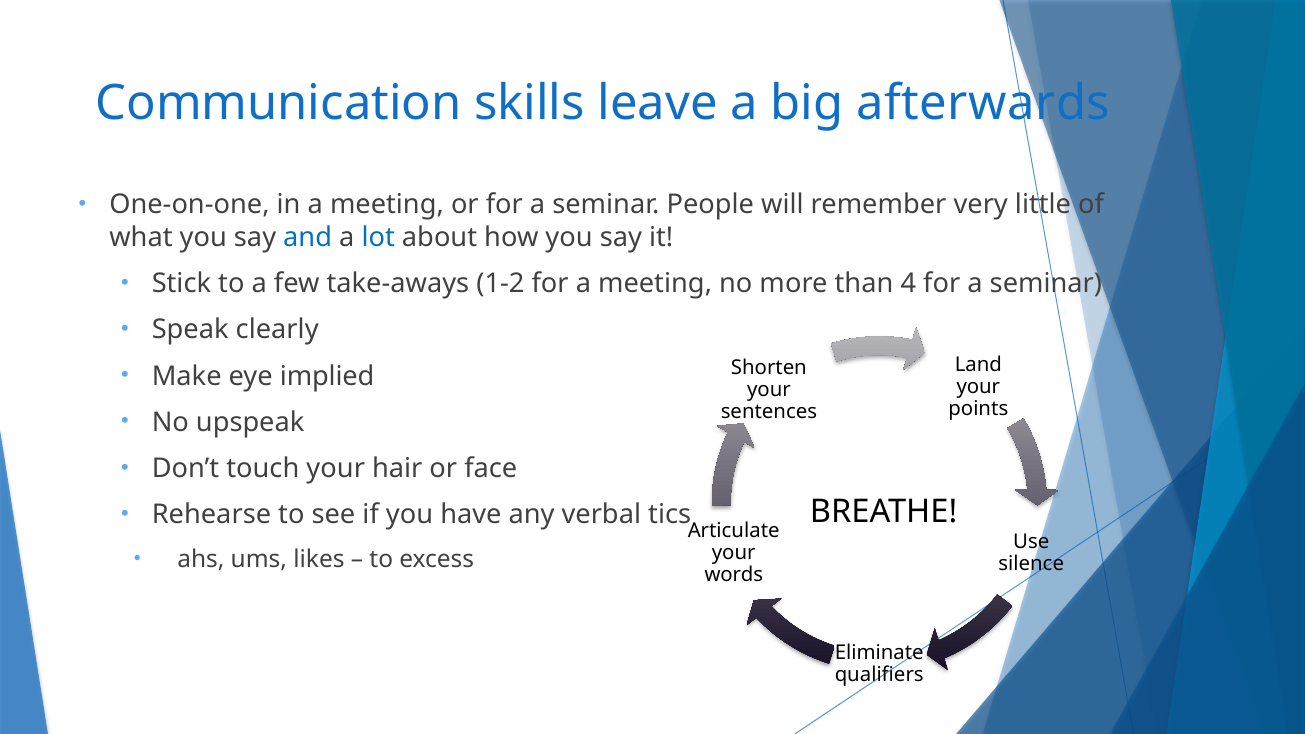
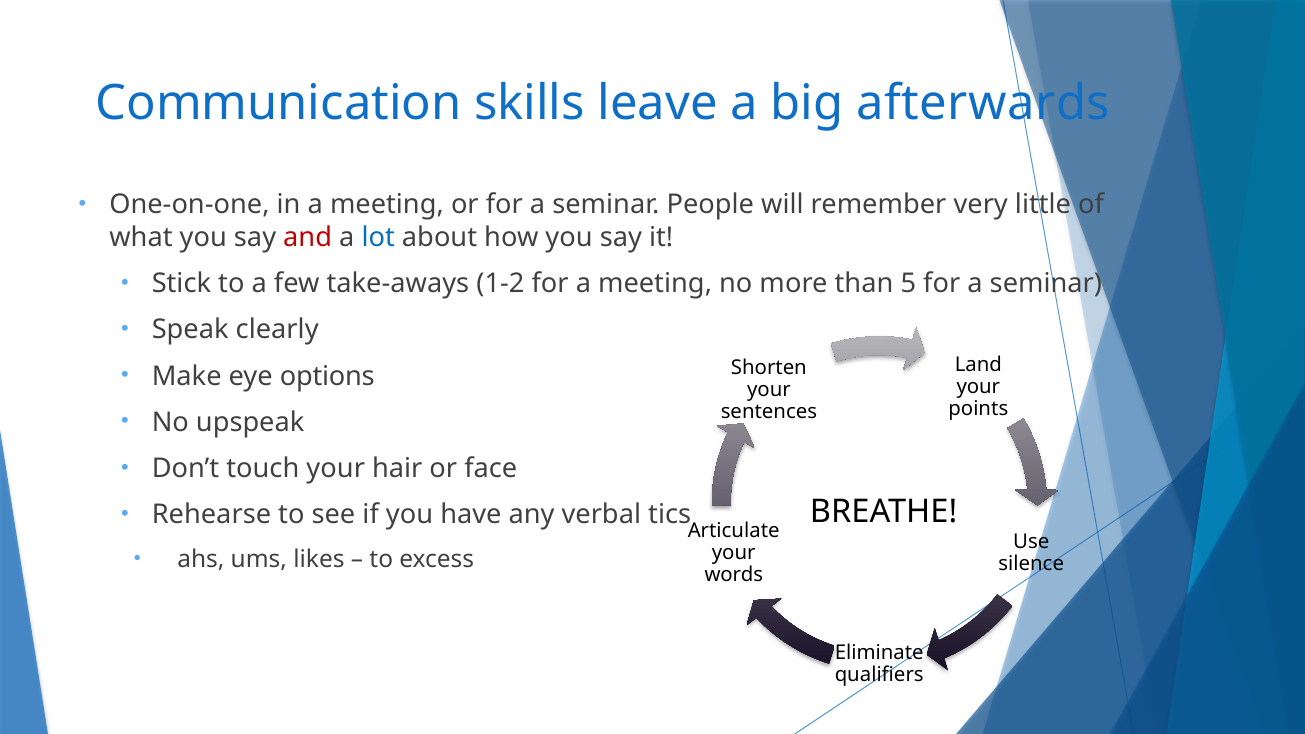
and colour: blue -> red
4: 4 -> 5
implied: implied -> options
